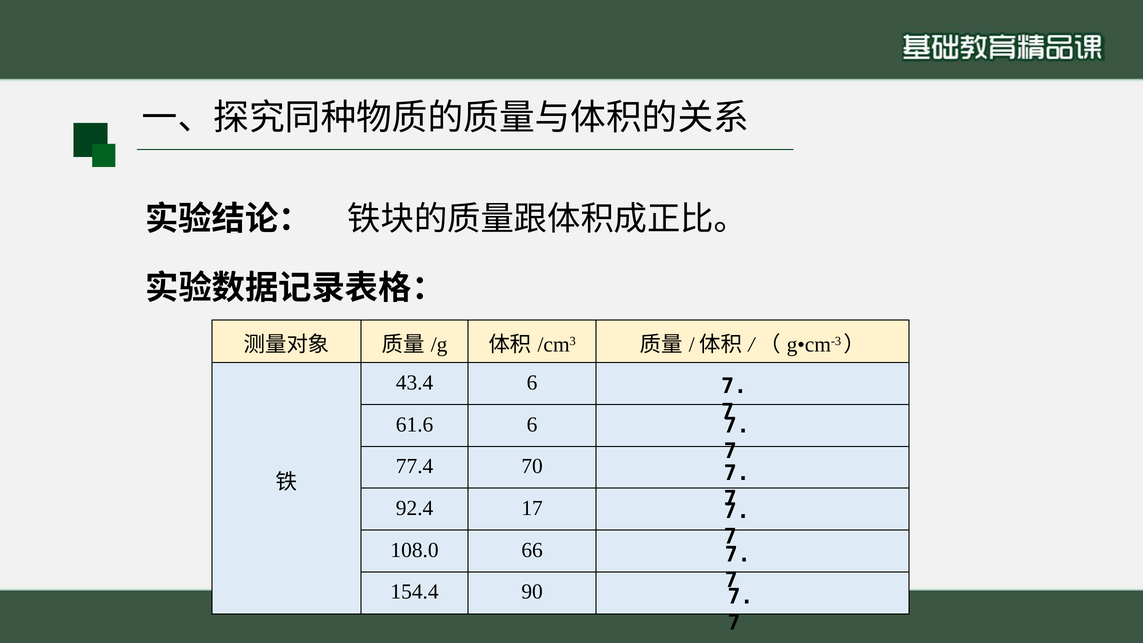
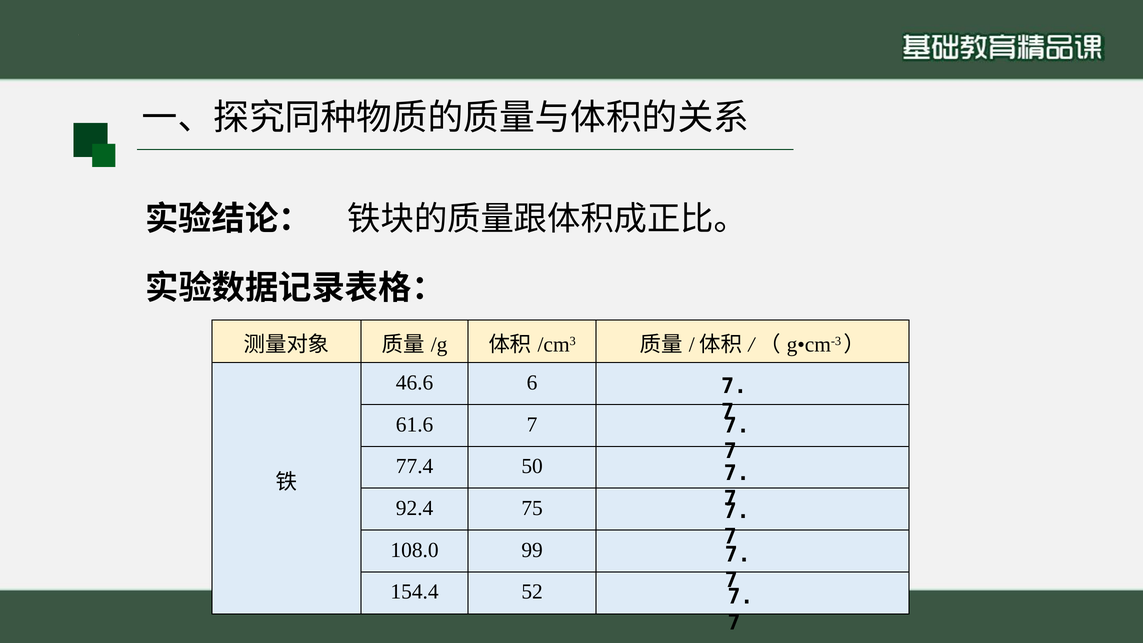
43.4: 43.4 -> 46.6
61.6 6: 6 -> 7
70: 70 -> 50
17: 17 -> 75
66: 66 -> 99
90: 90 -> 52
